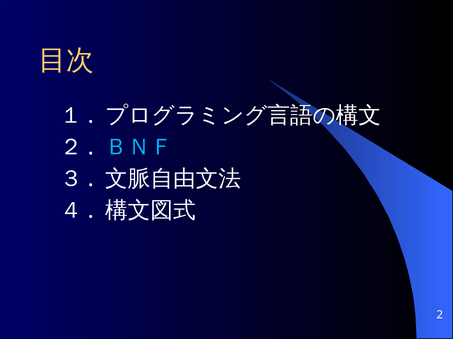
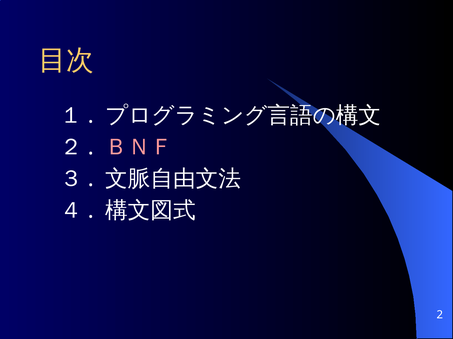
ＢＮＦ colour: light blue -> pink
